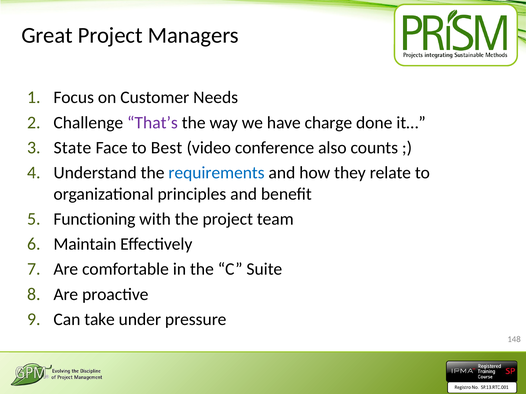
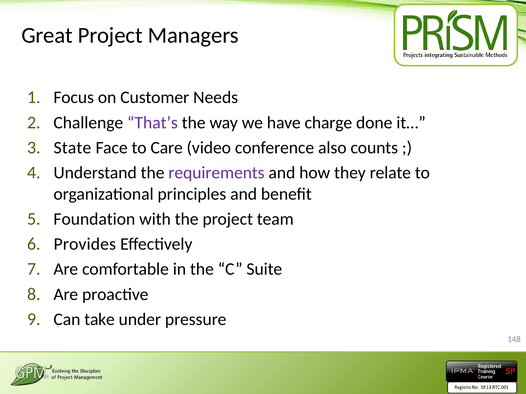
Best: Best -> Care
requirements colour: blue -> purple
Functioning: Functioning -> Foundation
Maintain: Maintain -> Provides
